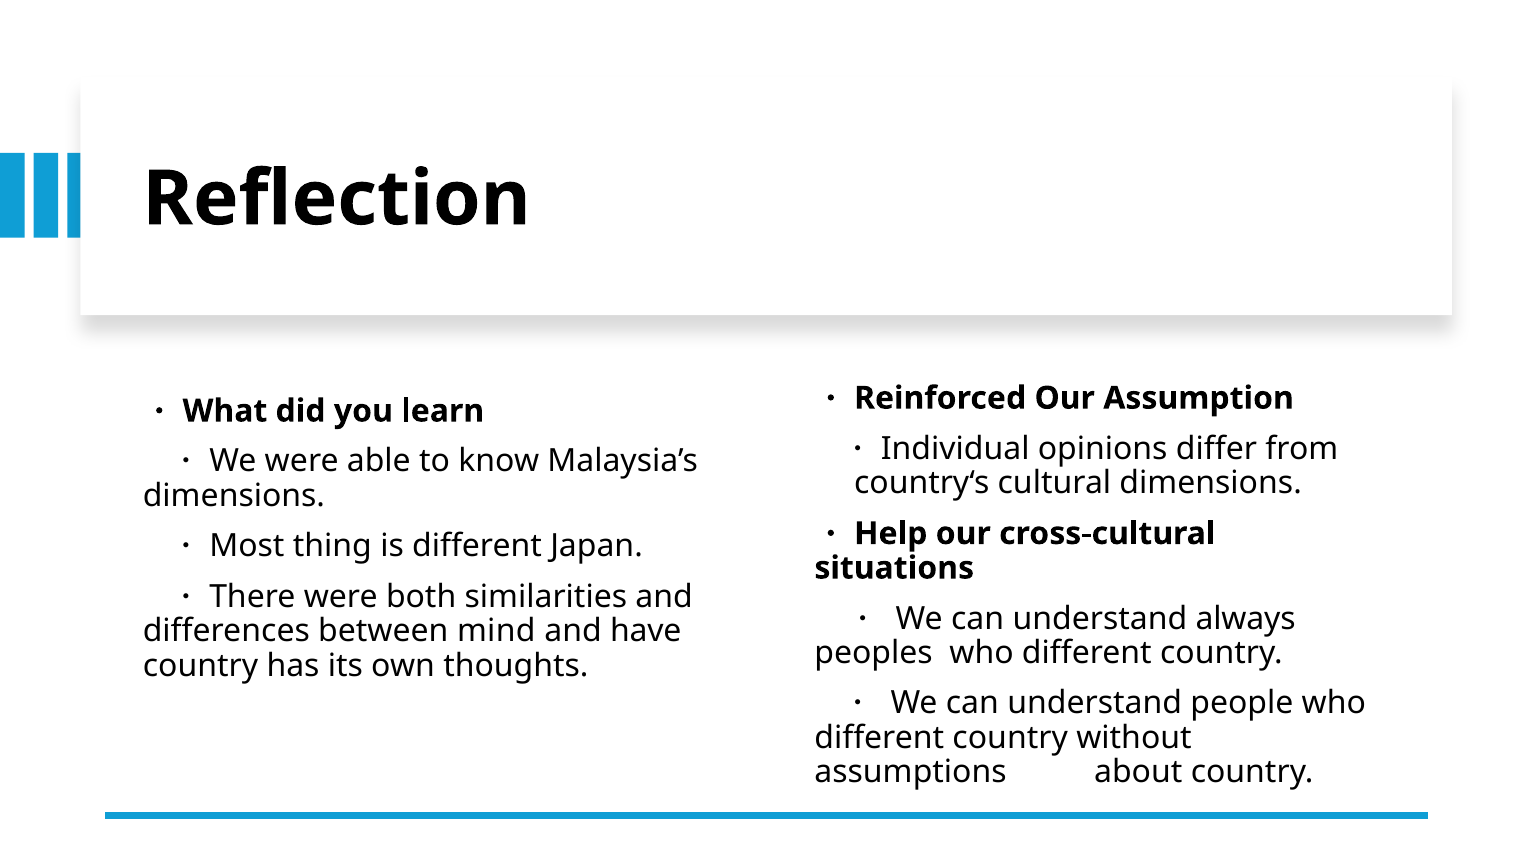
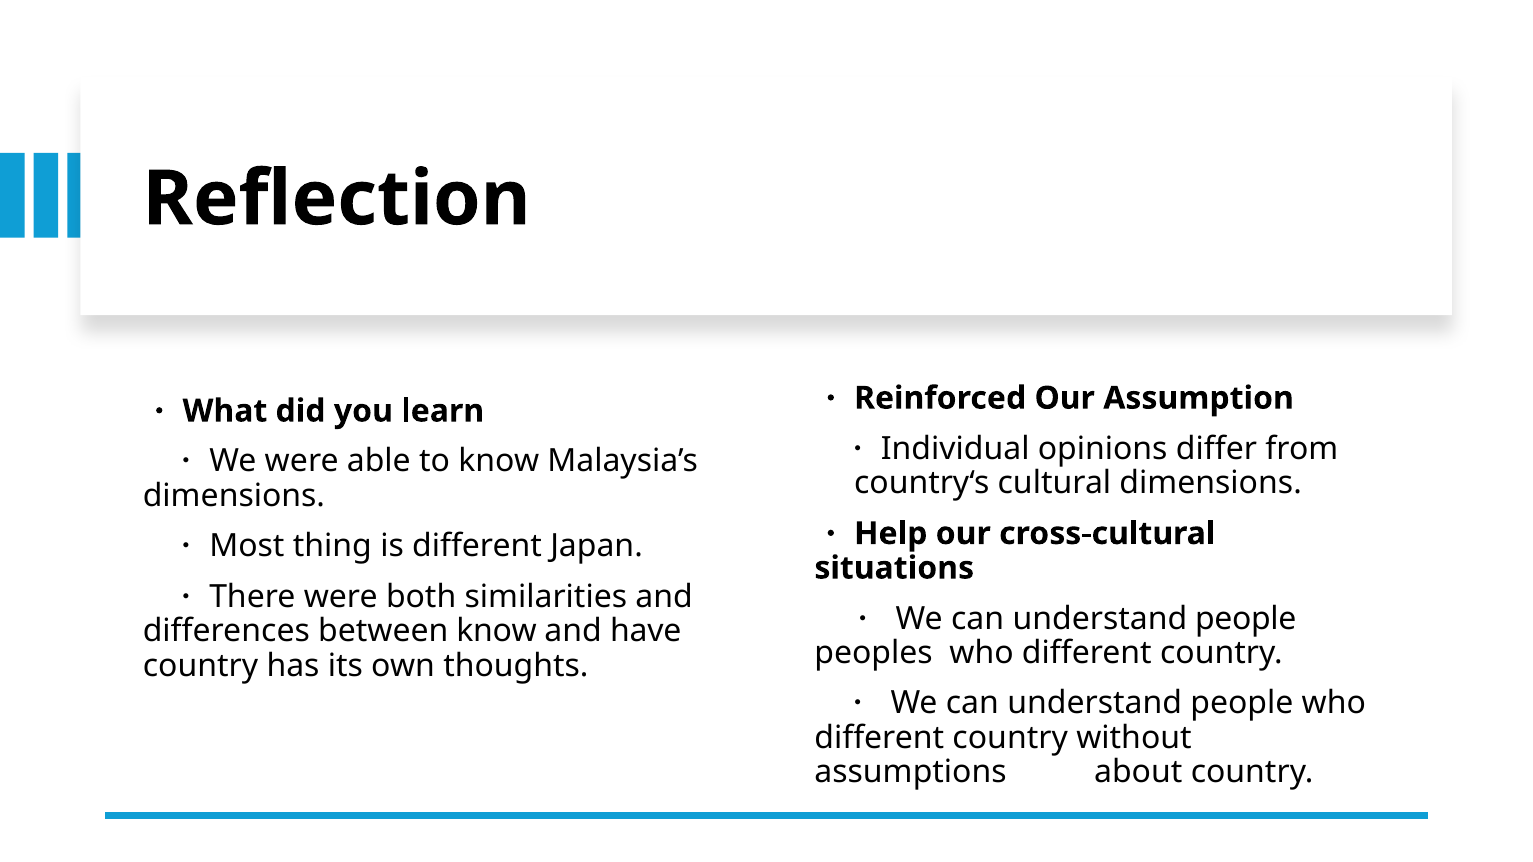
always at (1246, 619): always -> people
between mind: mind -> know
